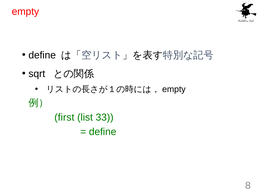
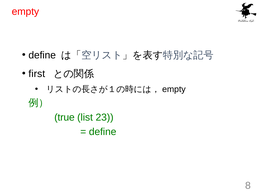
sqrt: sqrt -> first
first: first -> true
33: 33 -> 23
